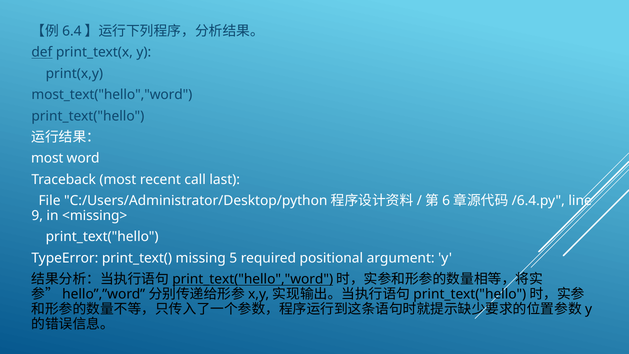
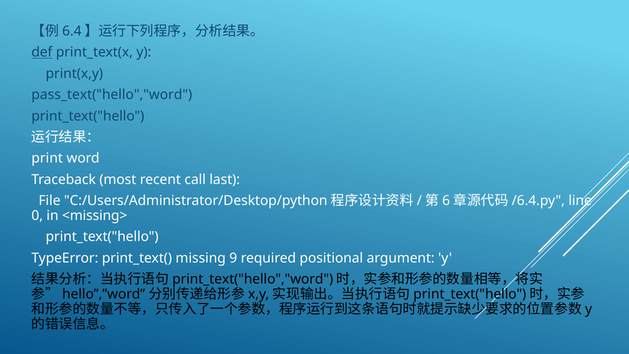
most_text("hello","word: most_text("hello","word -> pass_text("hello","word
most at (47, 158): most -> print
9: 9 -> 0
5: 5 -> 9
print_text("hello","word underline: present -> none
